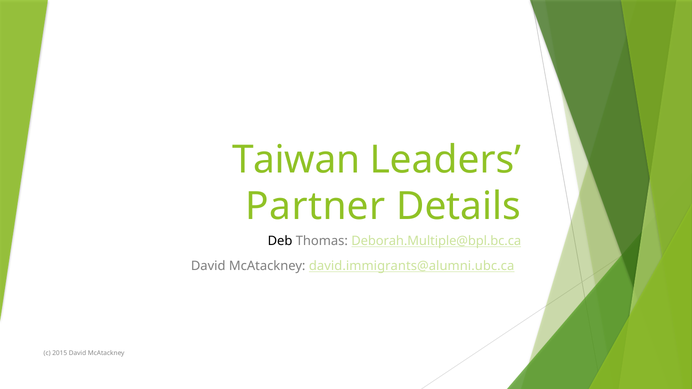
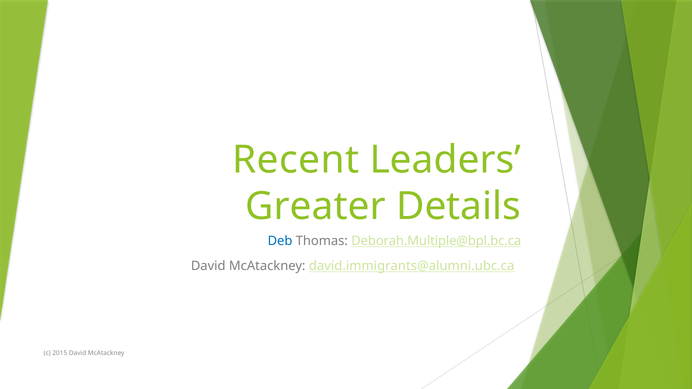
Taiwan: Taiwan -> Recent
Partner: Partner -> Greater
Deb colour: black -> blue
